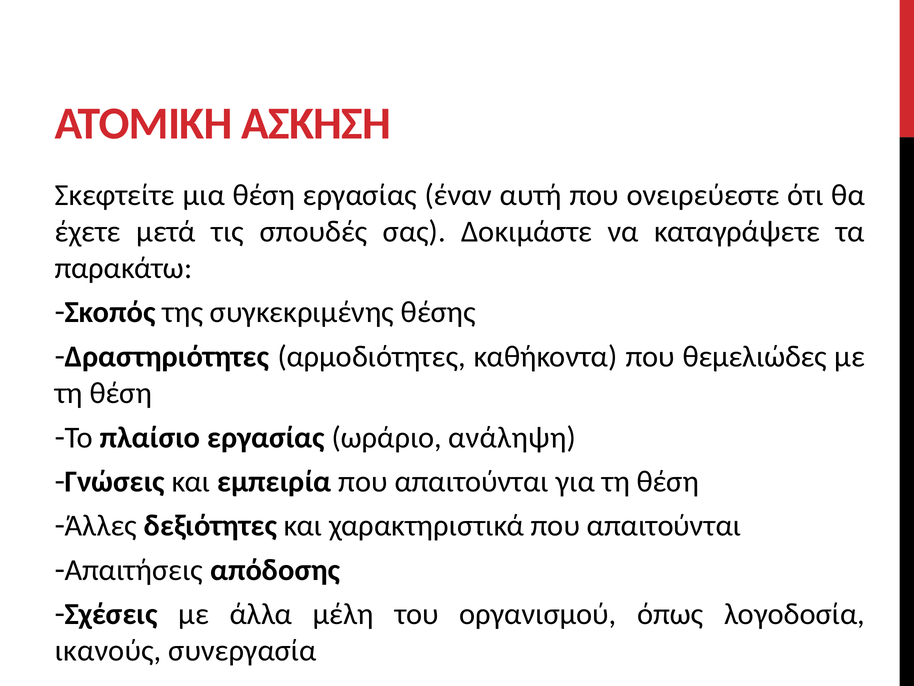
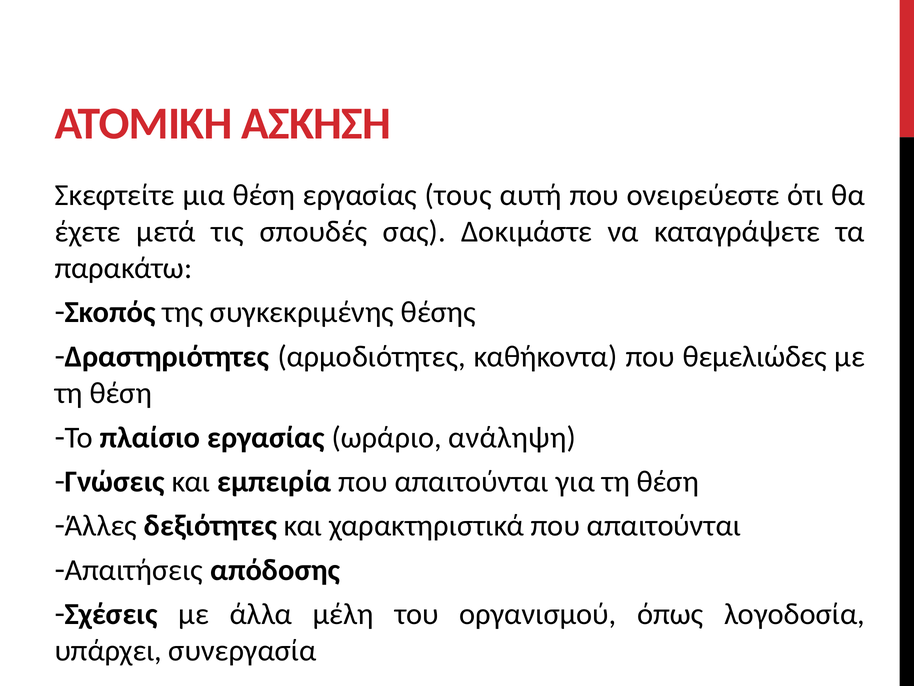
έναν: έναν -> τους
ικανούς: ικανούς -> υπάρχει
